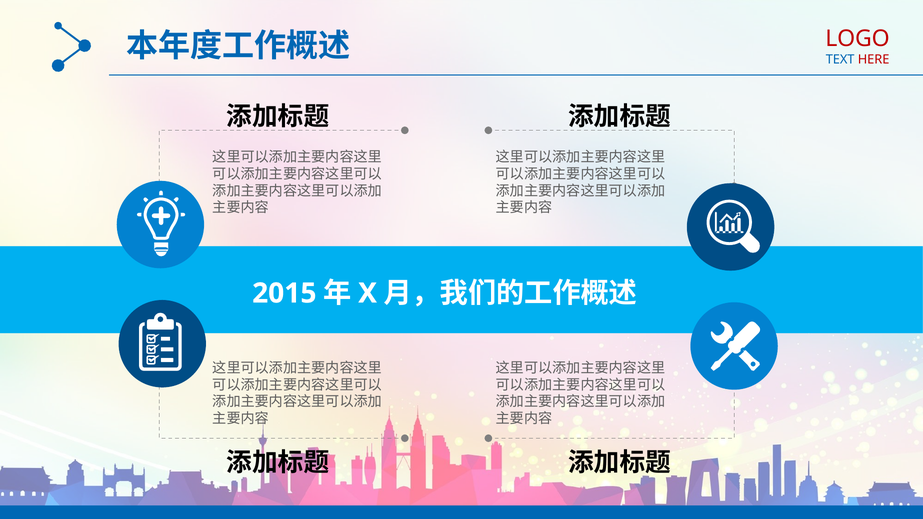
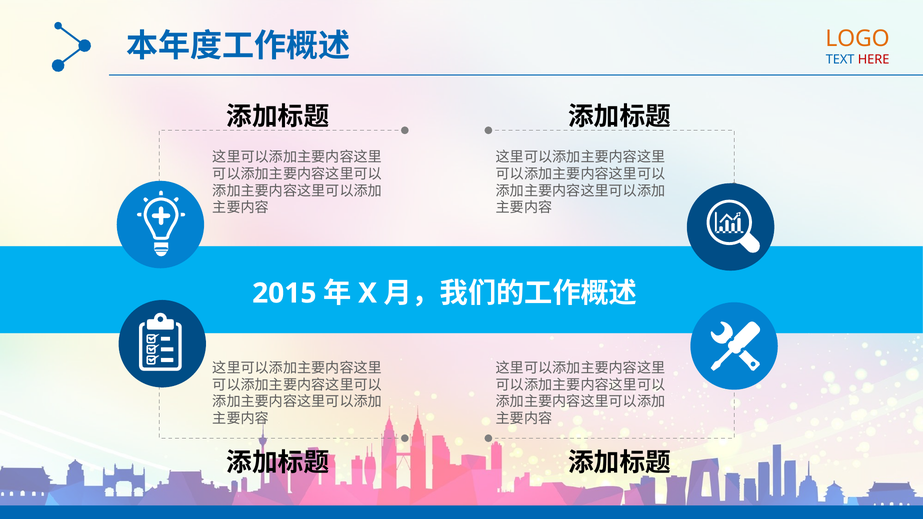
LOGO colour: red -> orange
